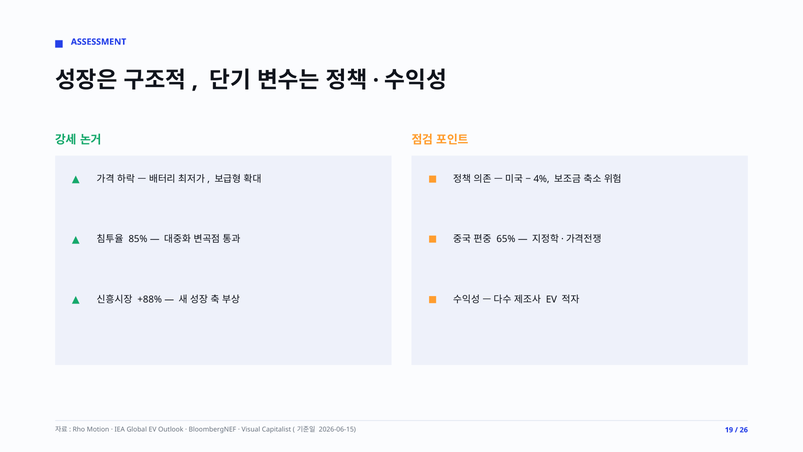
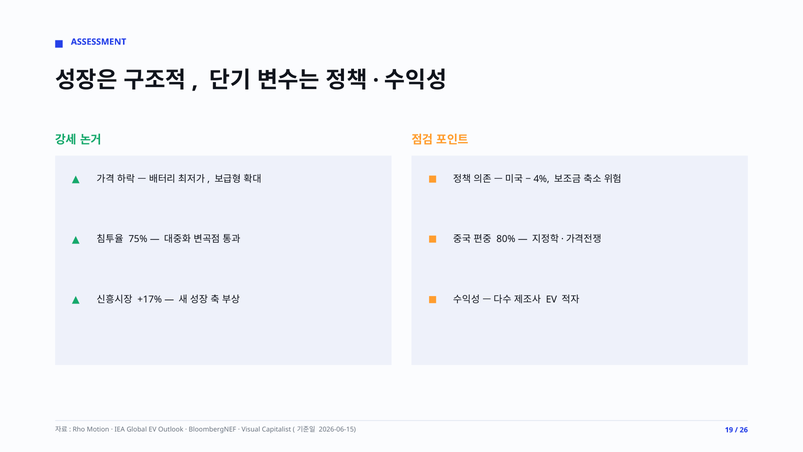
65%: 65% -> 80%
85%: 85% -> 75%
+88%: +88% -> +17%
